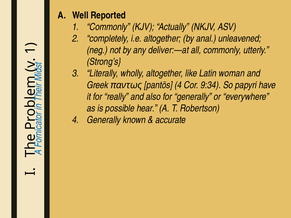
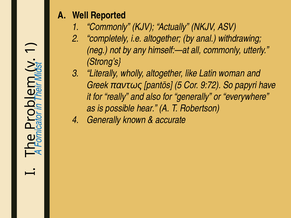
unleavened: unleavened -> withdrawing
deliver:—at: deliver:—at -> himself:—at
pantōs 4: 4 -> 5
9:34: 9:34 -> 9:72
